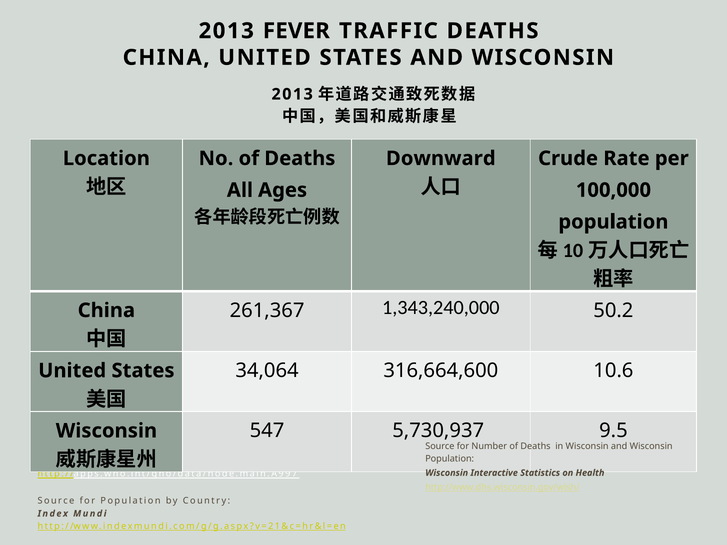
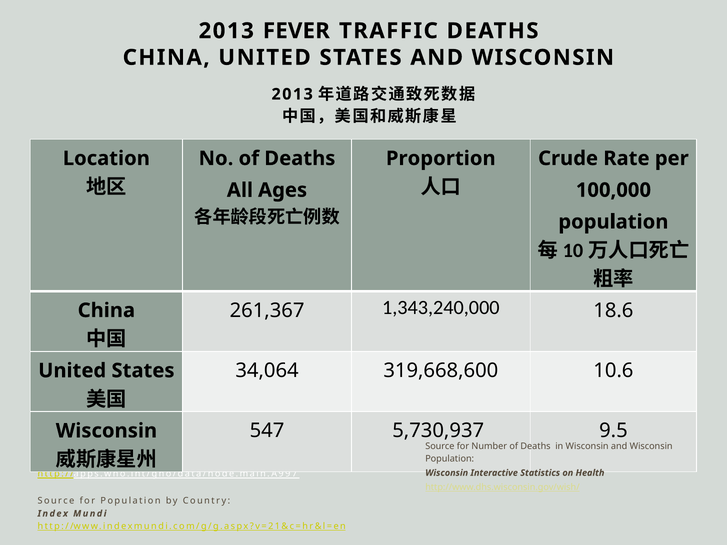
Downward: Downward -> Proportion
50.2: 50.2 -> 18.6
316,664,600: 316,664,600 -> 319,668,600
